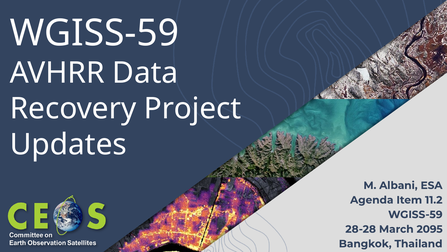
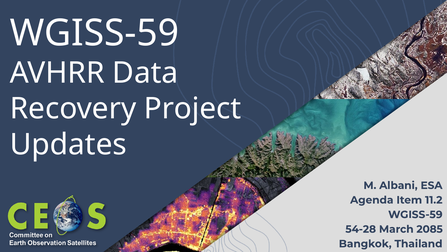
28-28: 28-28 -> 54-28
2095: 2095 -> 2085
